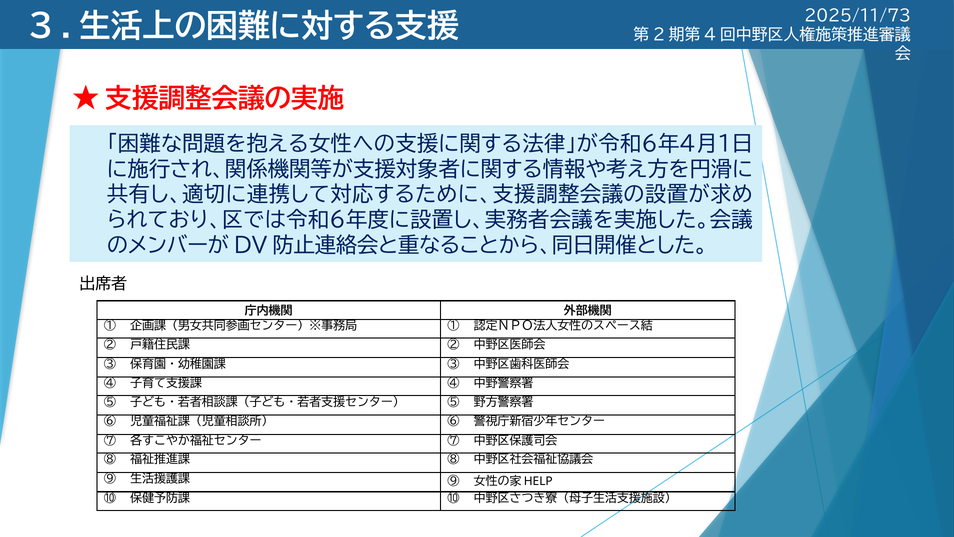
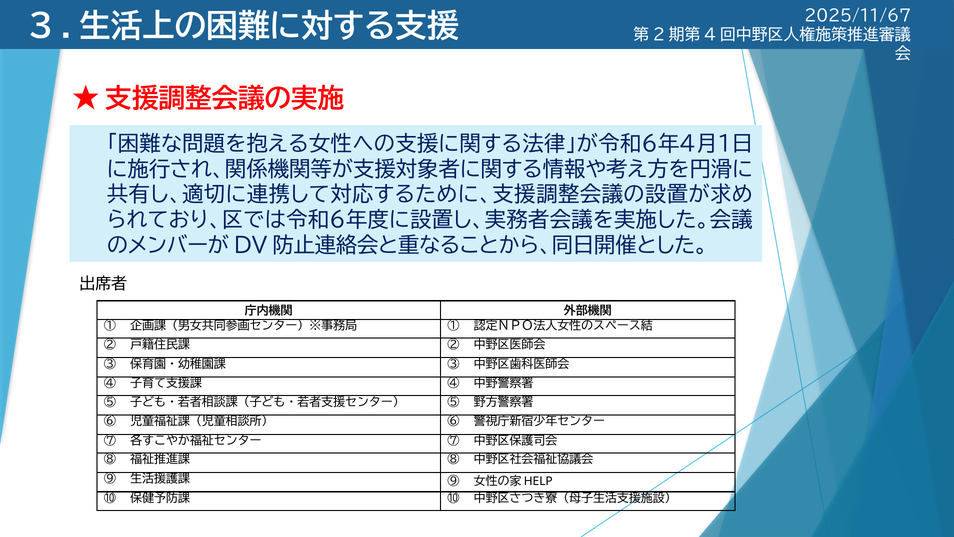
2025/11/73: 2025/11/73 -> 2025/11/67
